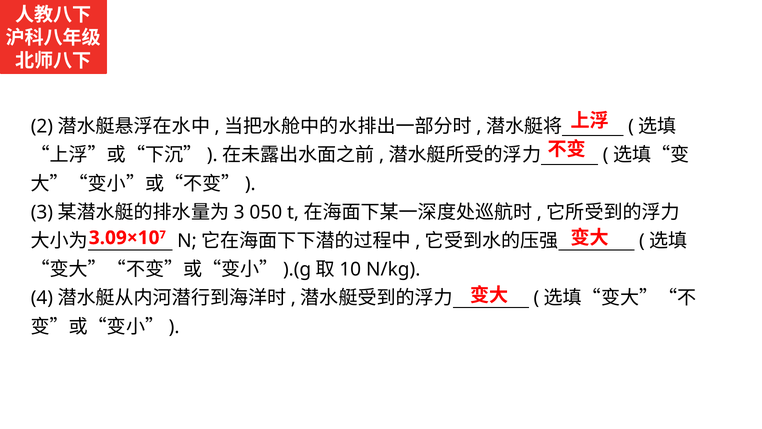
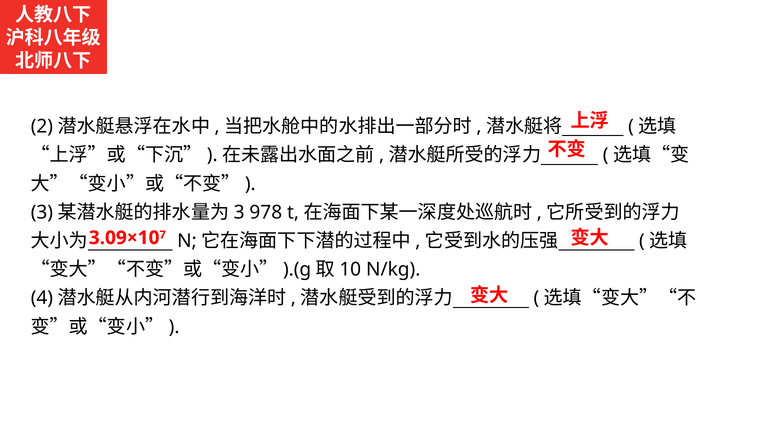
050: 050 -> 978
